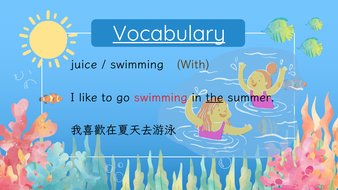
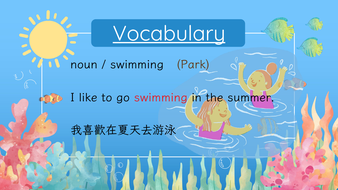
juice: juice -> noun
With: With -> Park
the underline: present -> none
